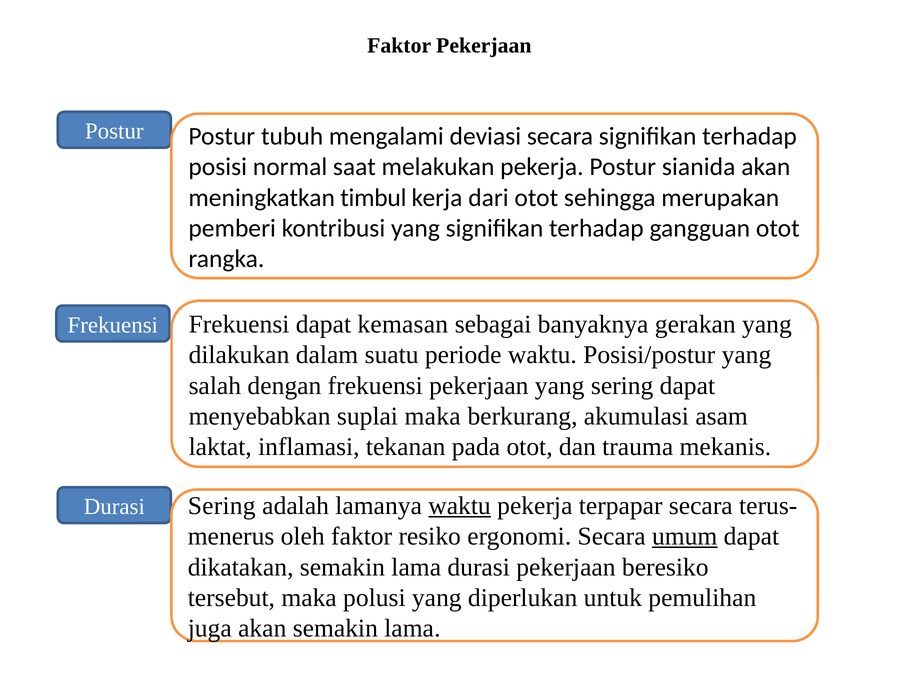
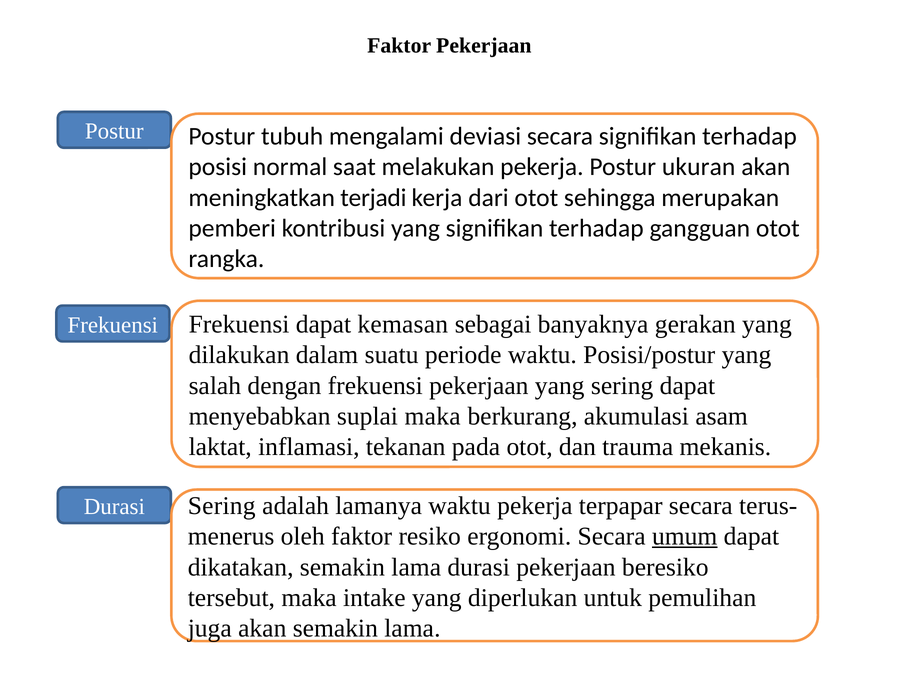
sianida: sianida -> ukuran
timbul: timbul -> terjadi
waktu at (460, 506) underline: present -> none
polusi: polusi -> intake
